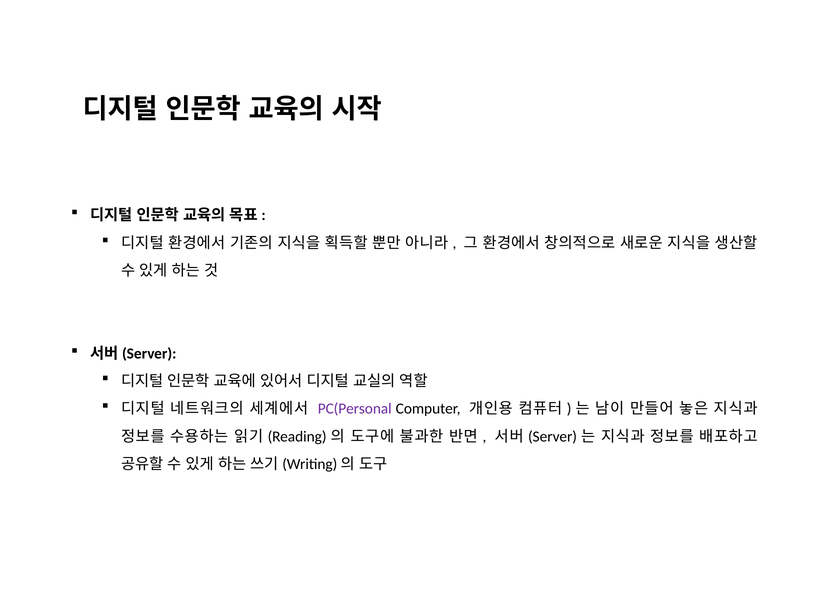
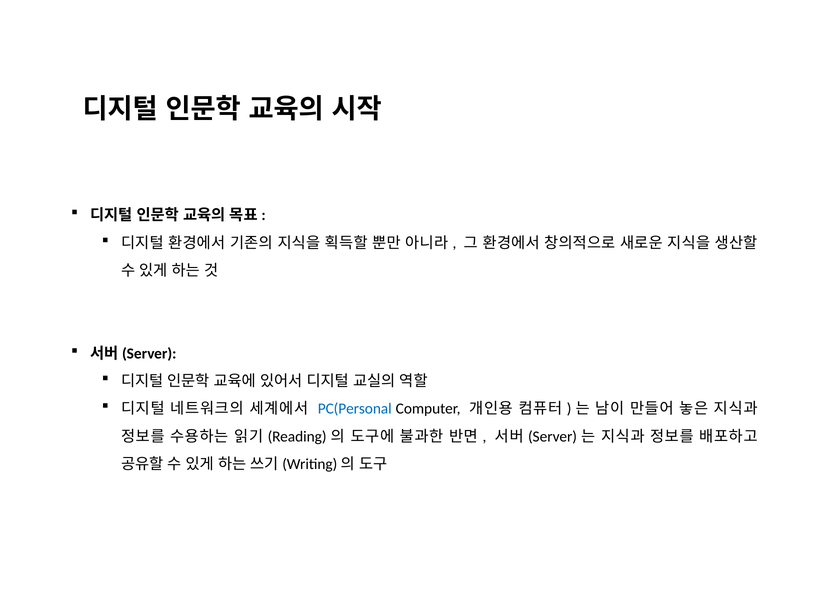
PC(Personal colour: purple -> blue
